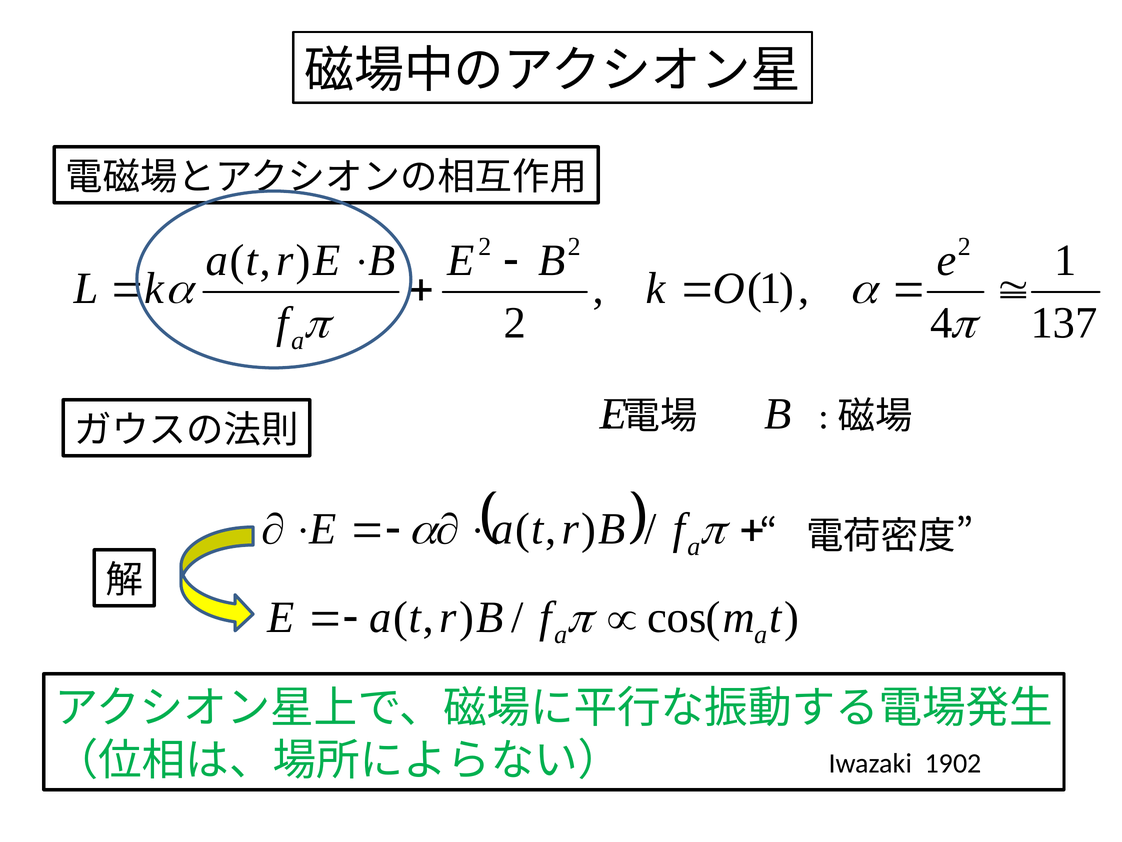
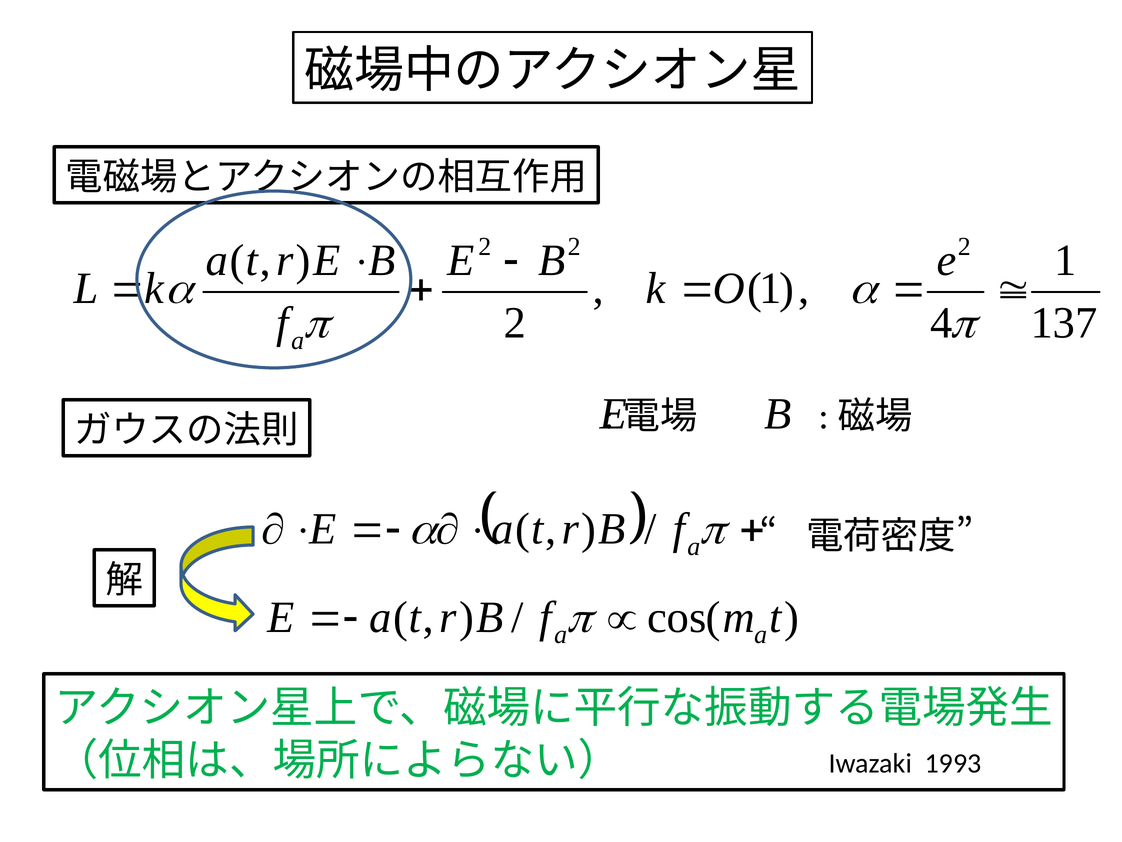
1902: 1902 -> 1993
